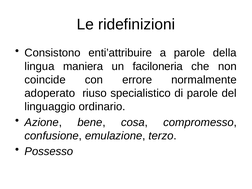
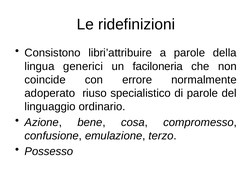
enti’attribuire: enti’attribuire -> libri’attribuire
maniera: maniera -> generici
